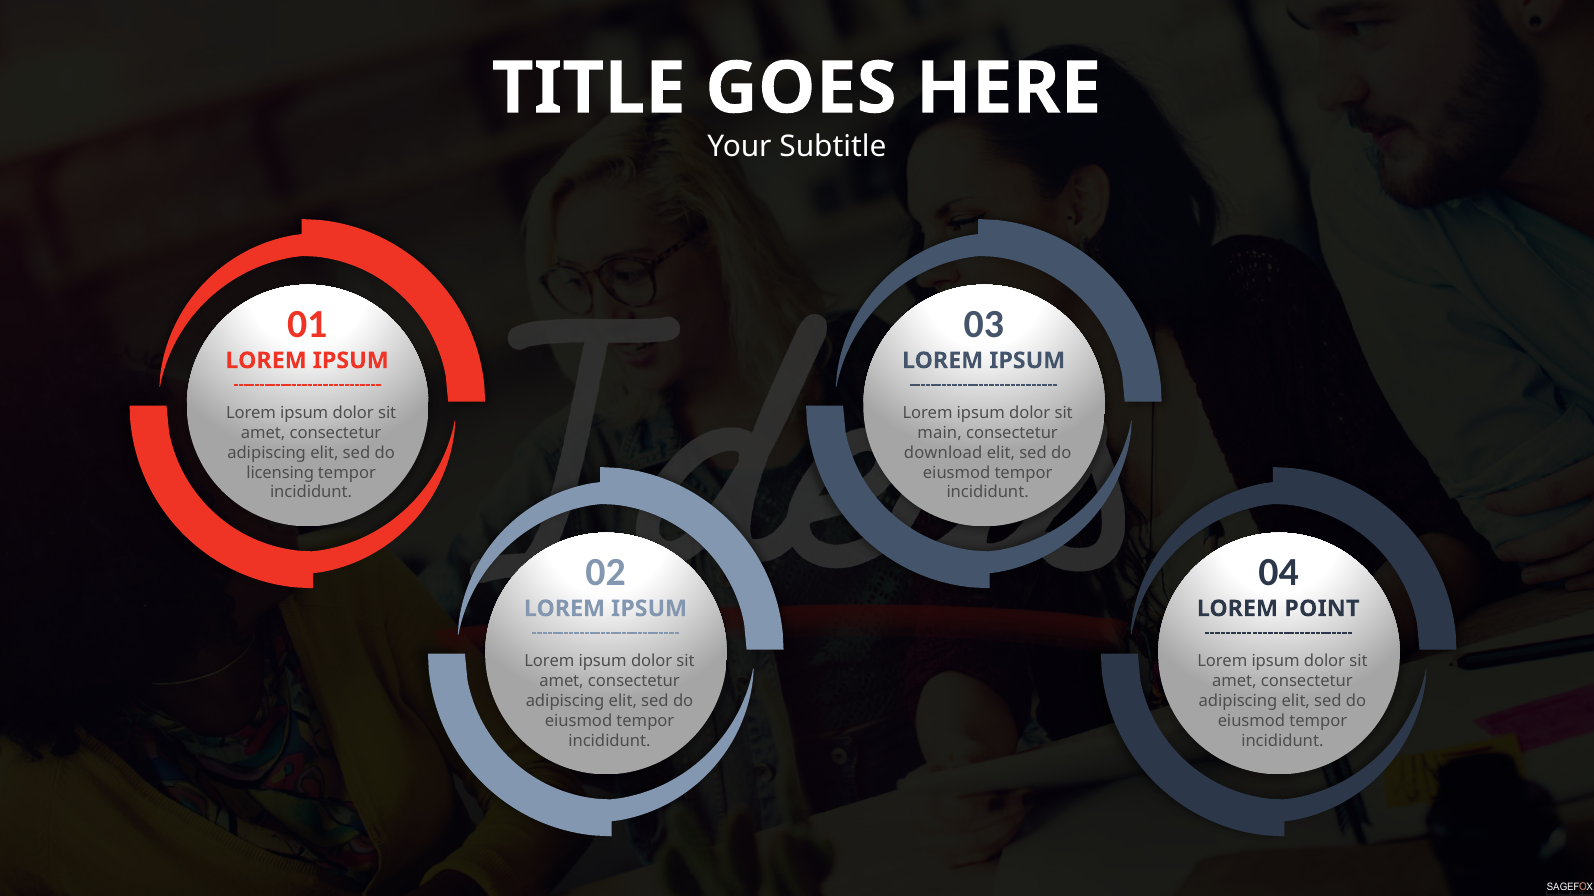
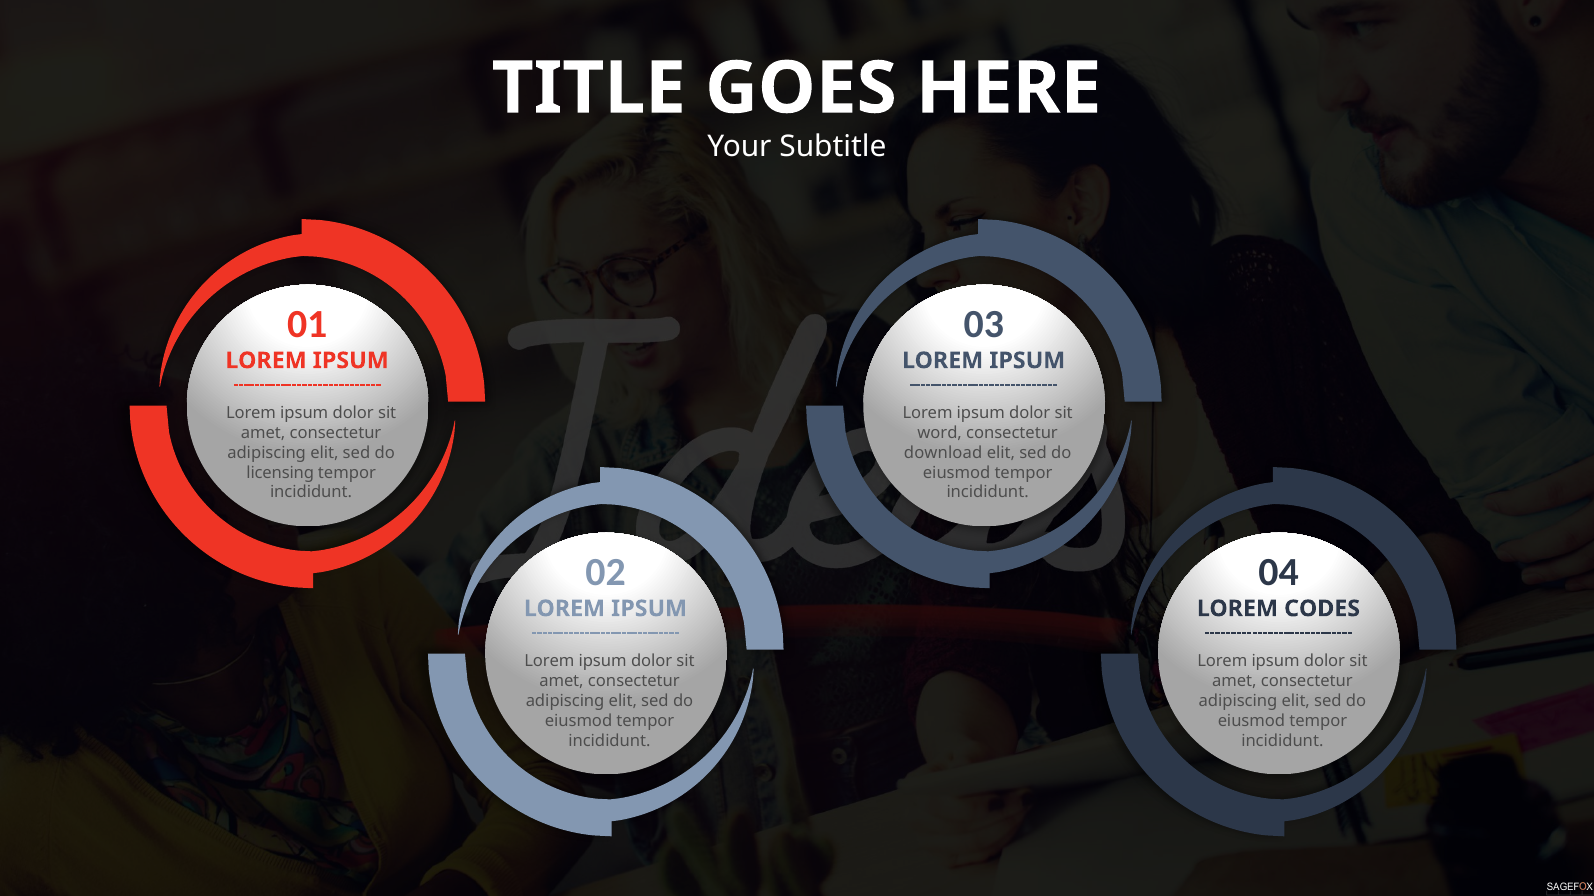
main: main -> word
POINT: POINT -> CODES
